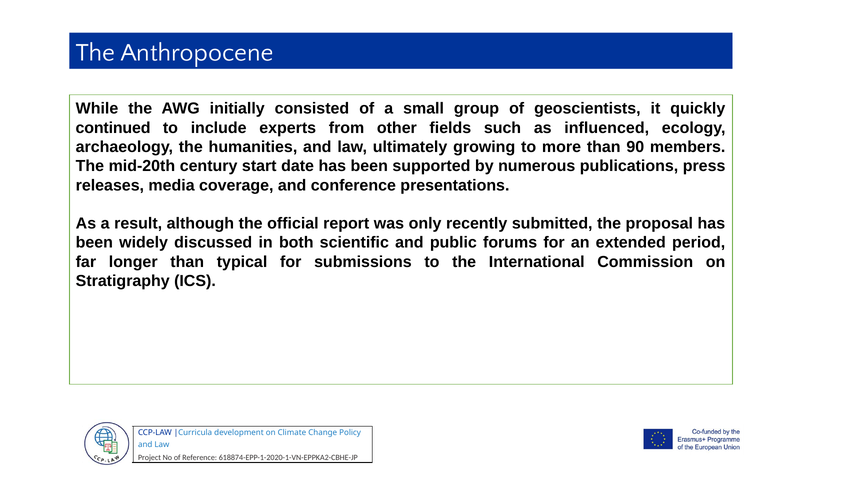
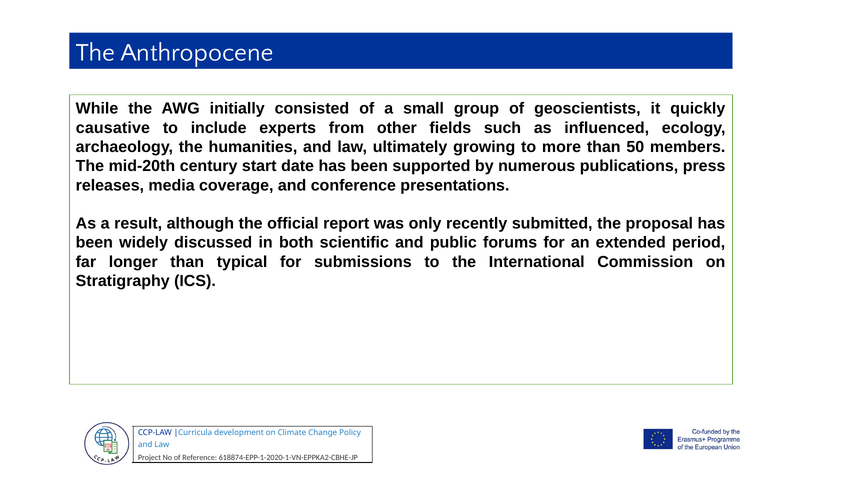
continued: continued -> causative
90: 90 -> 50
